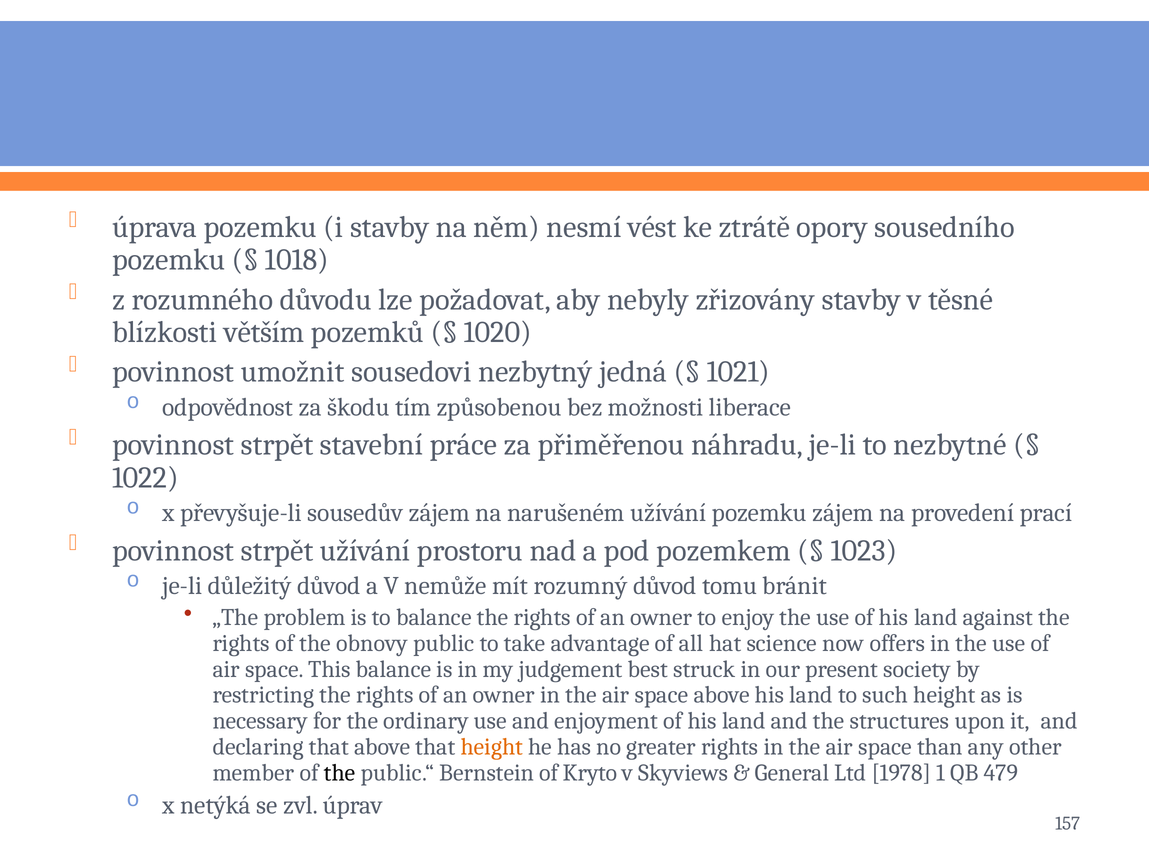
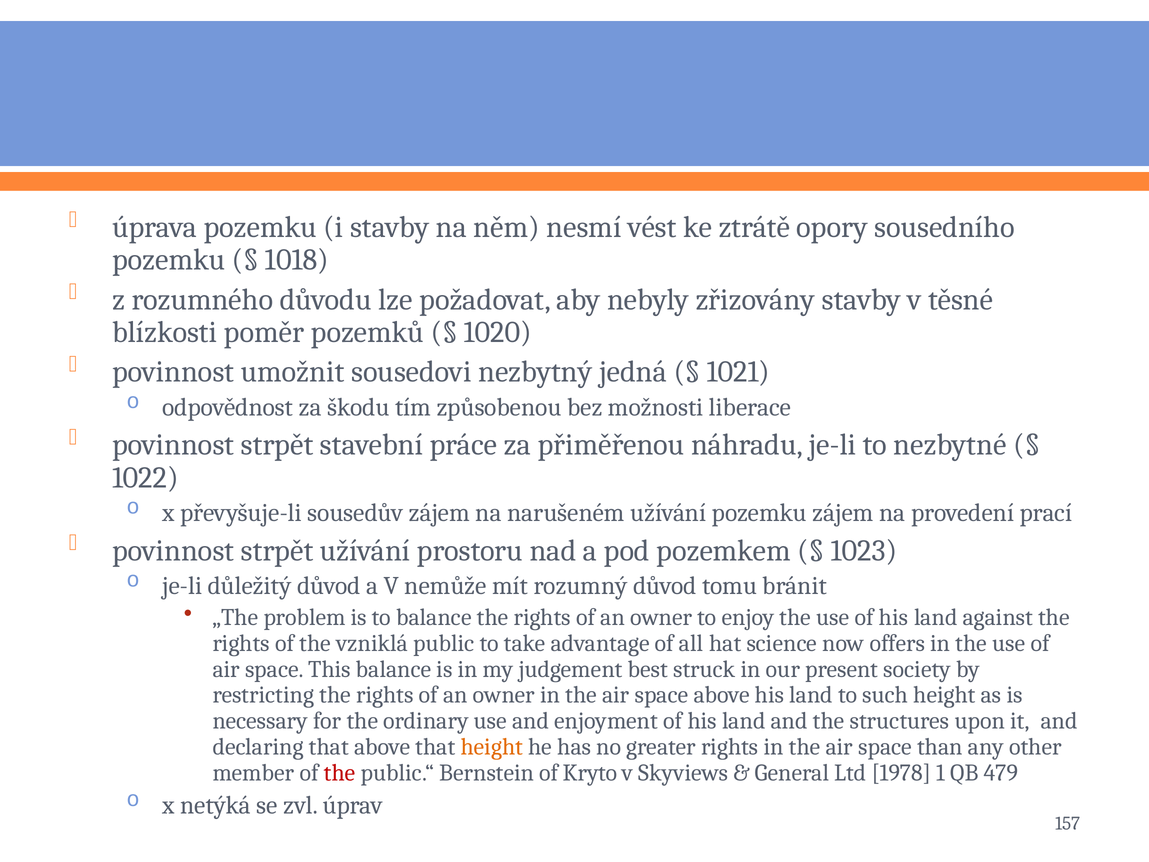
větším: větším -> poměr
obnovy: obnovy -> vzniklá
the at (340, 773) colour: black -> red
